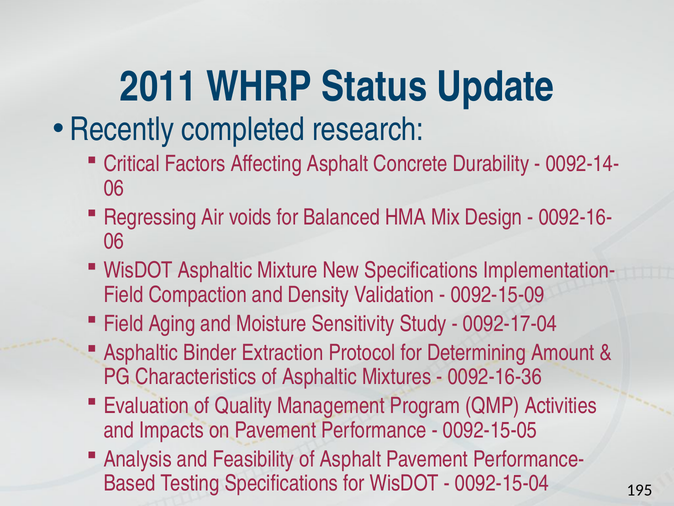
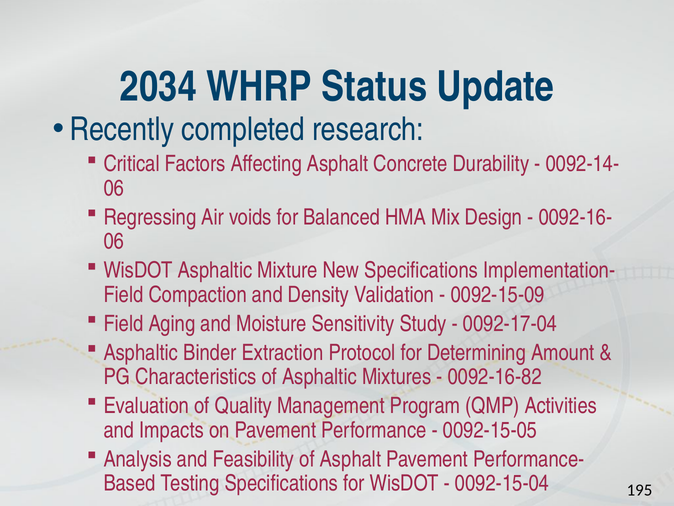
2011: 2011 -> 2034
0092-16-36: 0092-16-36 -> 0092-16-82
